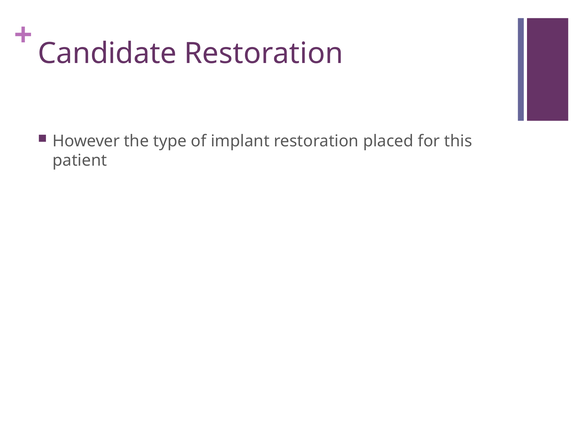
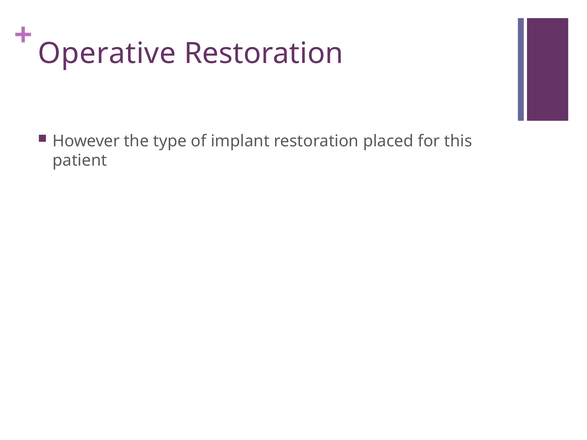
Candidate: Candidate -> Operative
